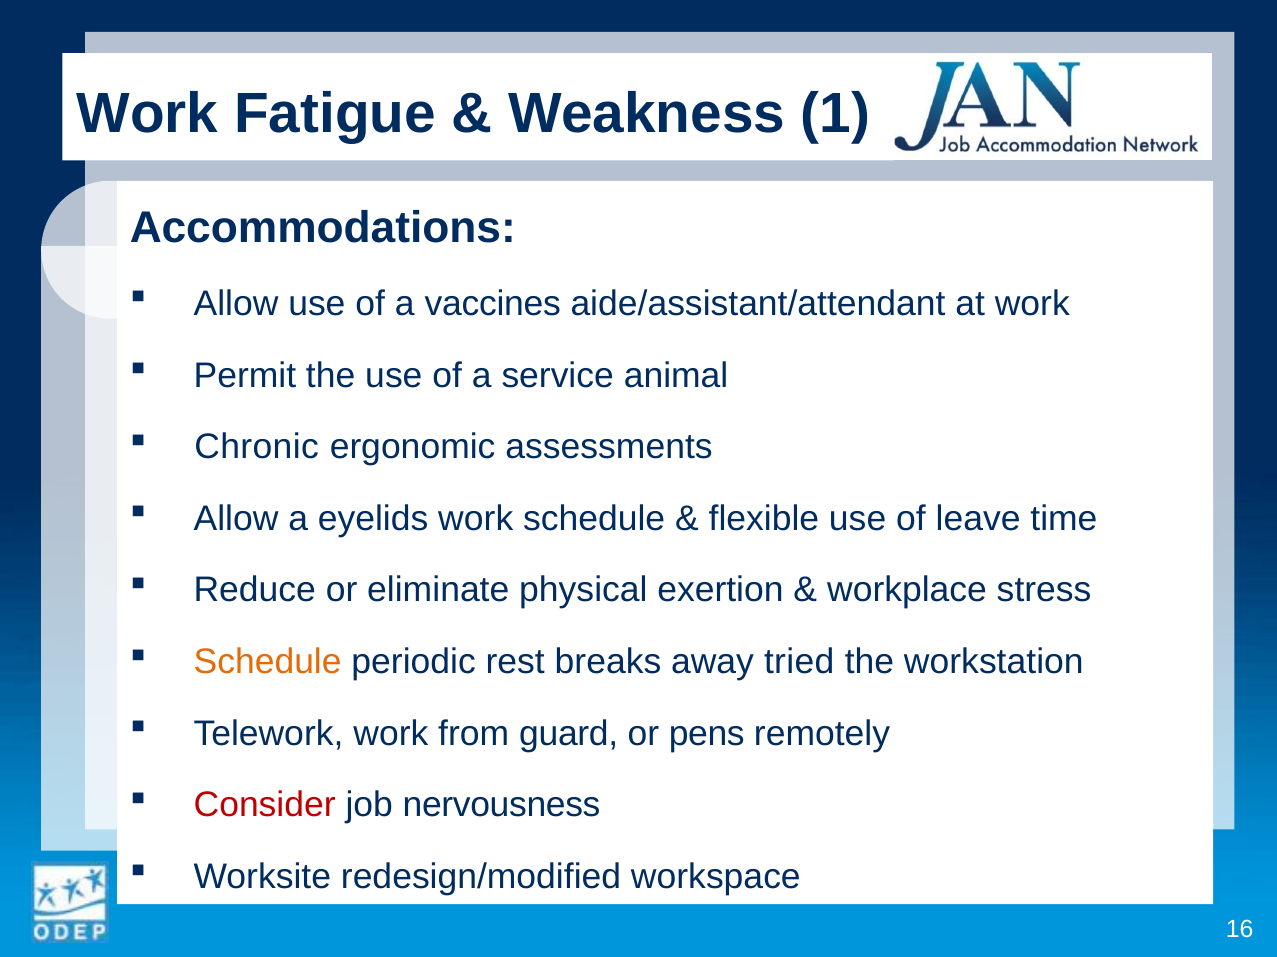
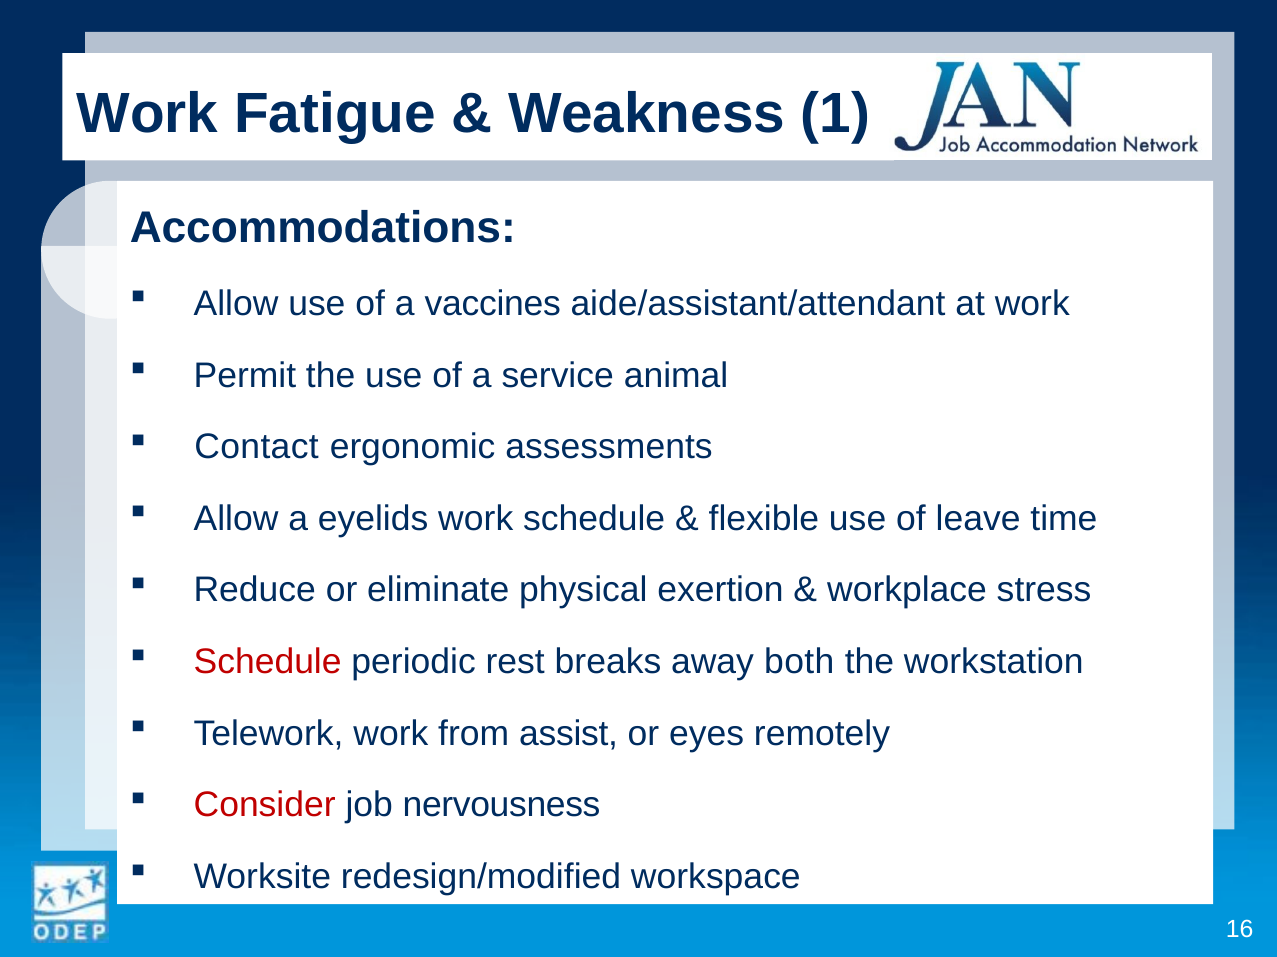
Chronic: Chronic -> Contact
Schedule at (268, 662) colour: orange -> red
tried: tried -> both
guard: guard -> assist
pens: pens -> eyes
